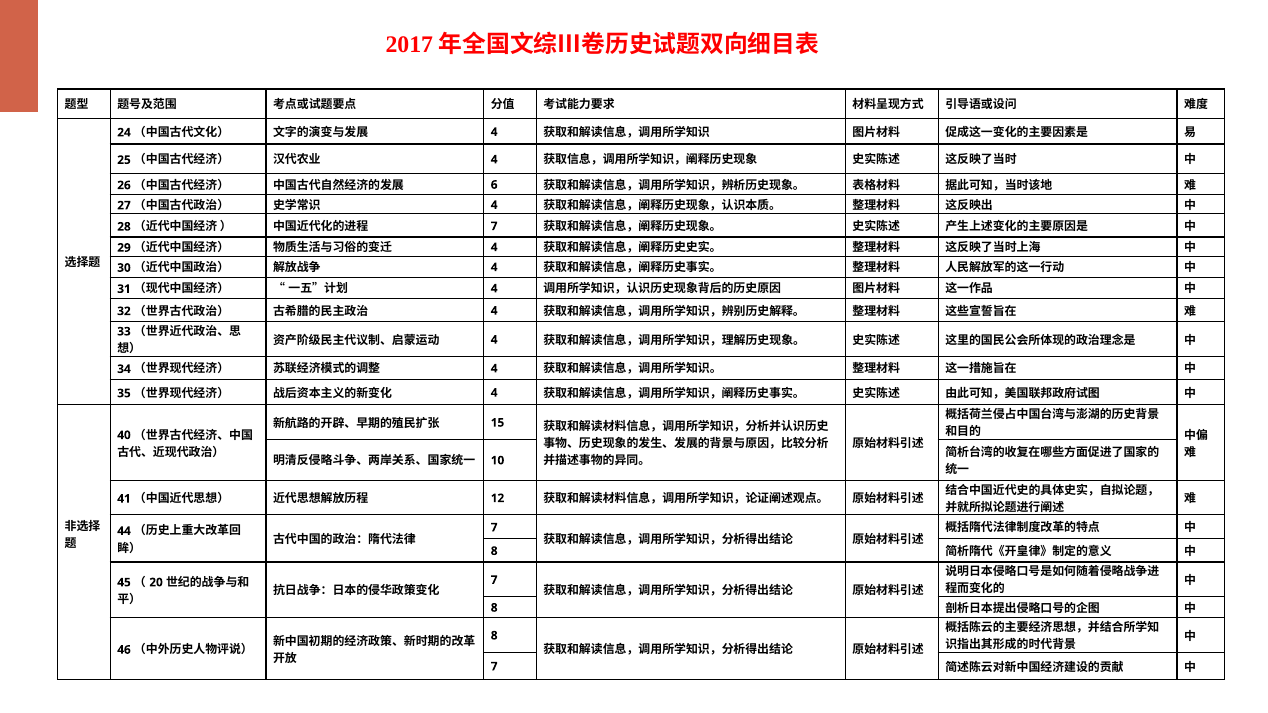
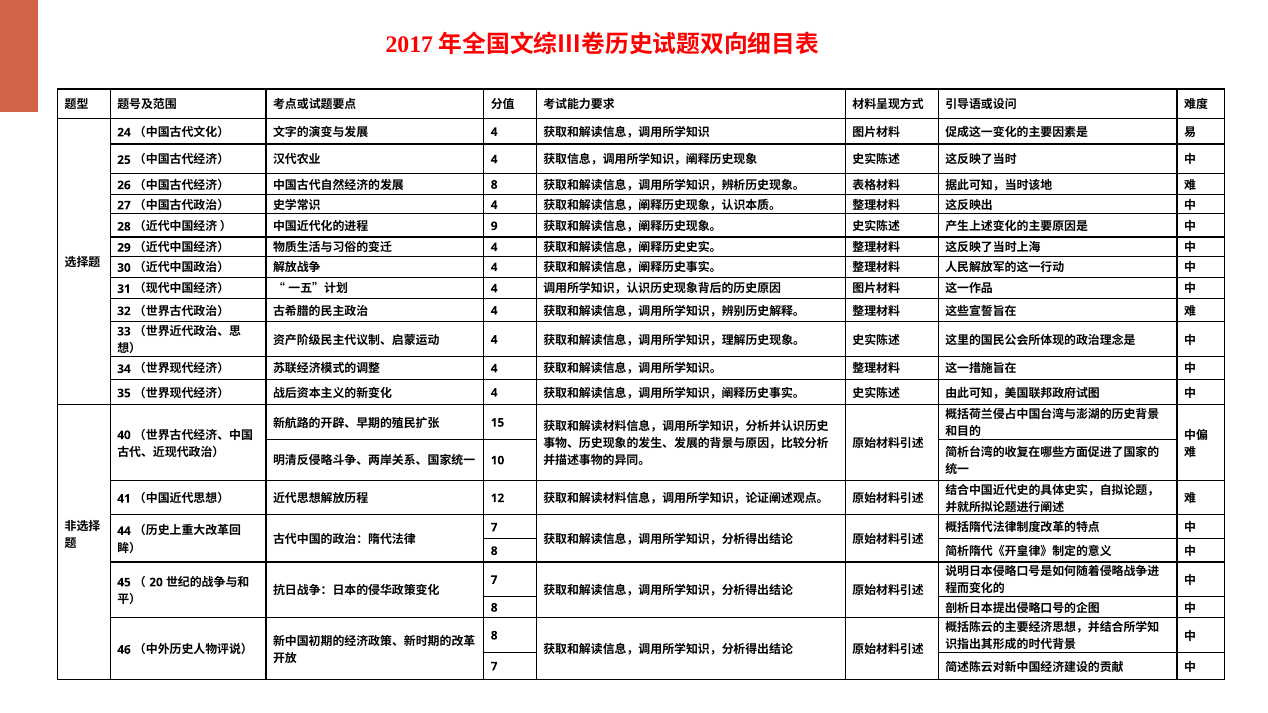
6 at (494, 185): 6 -> 8
7 at (494, 226): 7 -> 9
